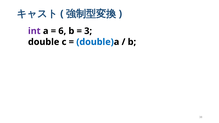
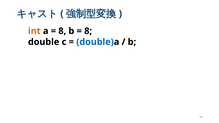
int colour: purple -> orange
6 at (62, 31): 6 -> 8
3 at (88, 31): 3 -> 8
